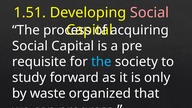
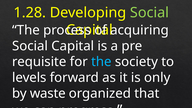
1.51: 1.51 -> 1.28
Social at (149, 13) colour: pink -> light green
study: study -> levels
